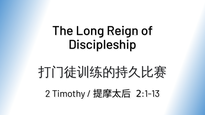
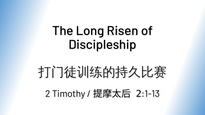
Reign: Reign -> Risen
